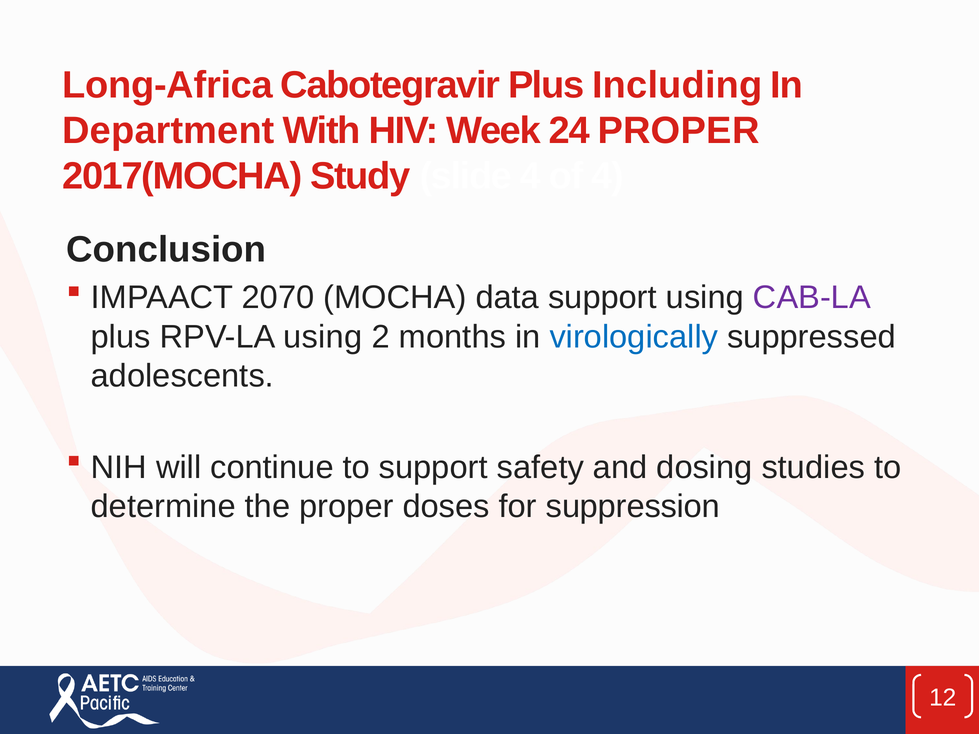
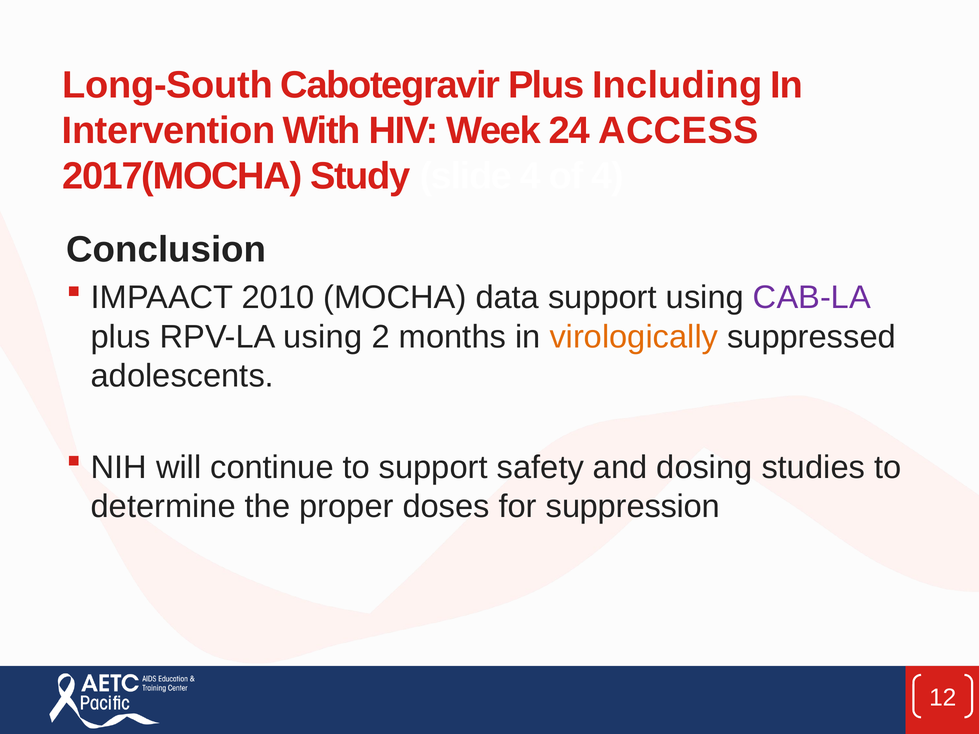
Long-Africa: Long-Africa -> Long-South
Department: Department -> Intervention
24 PROPER: PROPER -> ACCESS
2070: 2070 -> 2010
virologically colour: blue -> orange
